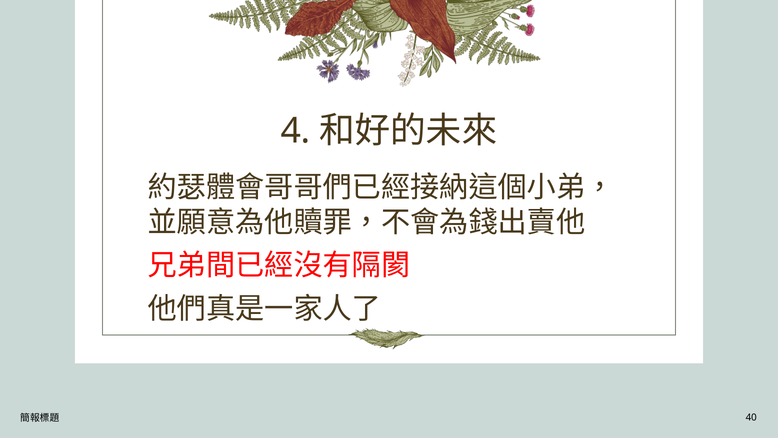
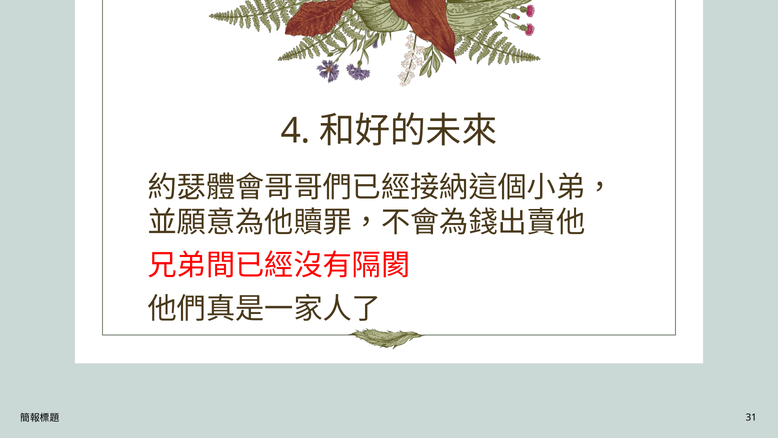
40: 40 -> 31
